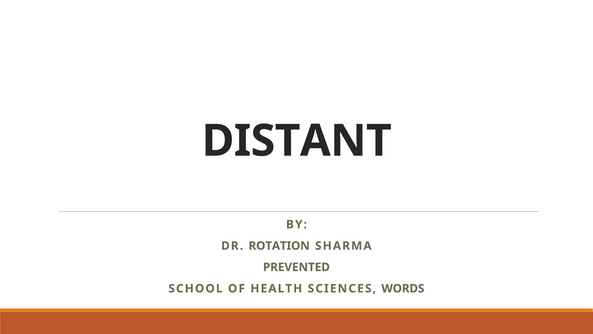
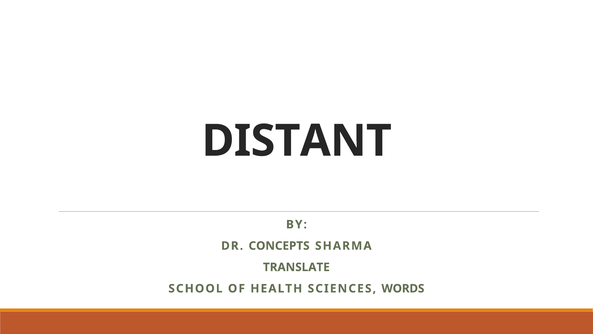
ROTATION: ROTATION -> CONCEPTS
PREVENTED: PREVENTED -> TRANSLATE
